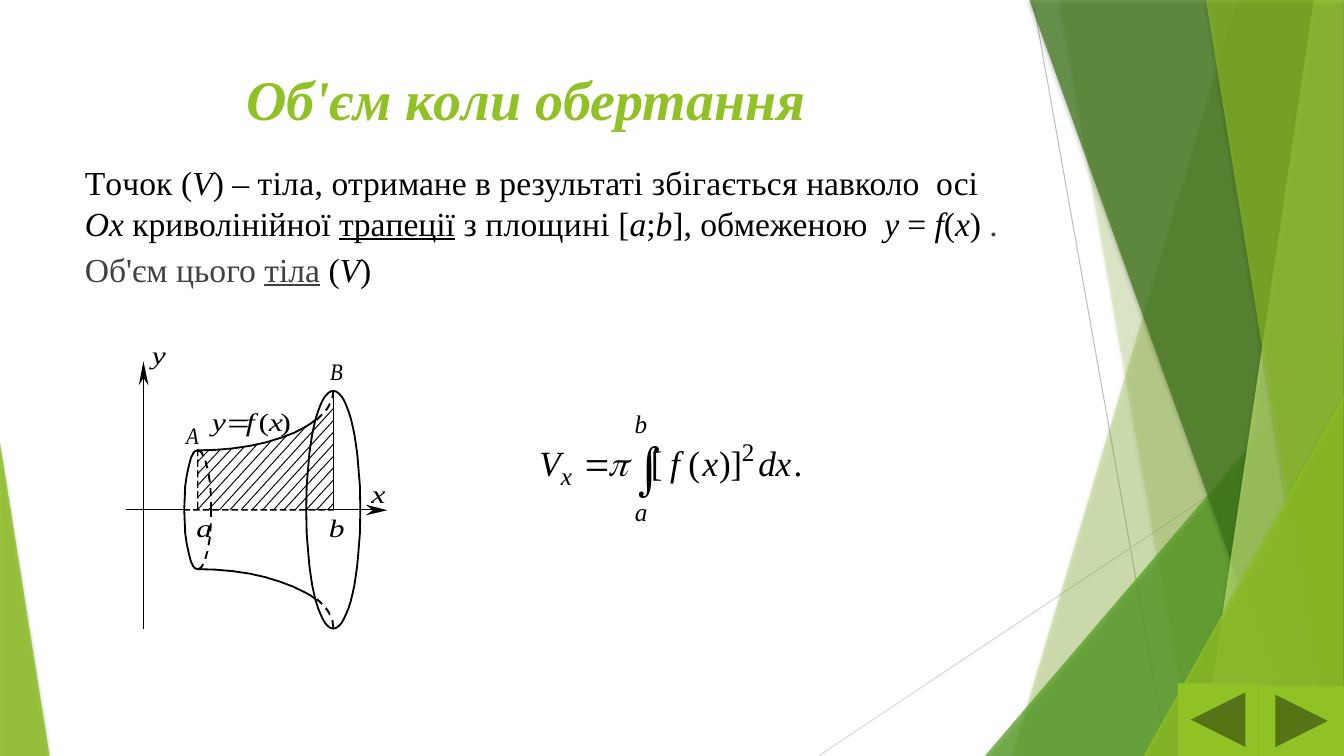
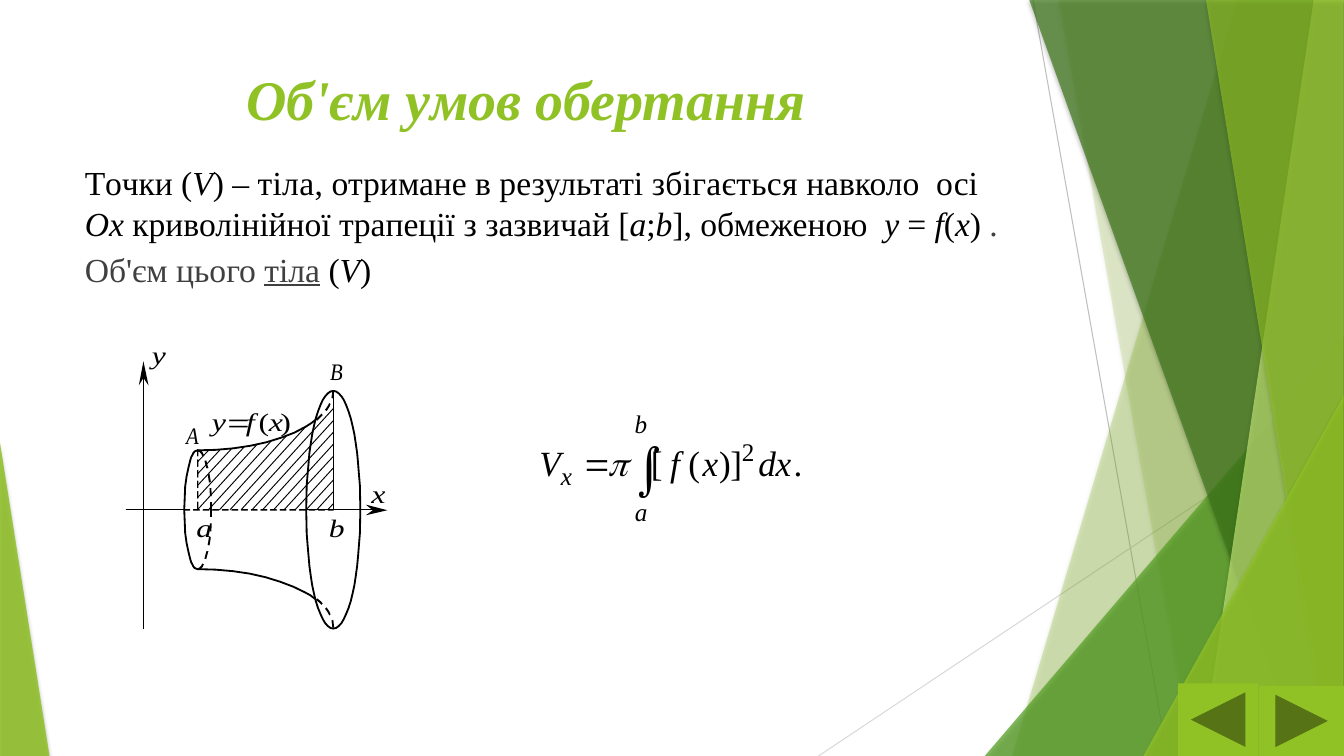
коли: коли -> умов
Точок: Точок -> Точки
трапеції underline: present -> none
площині: площині -> зазвичай
